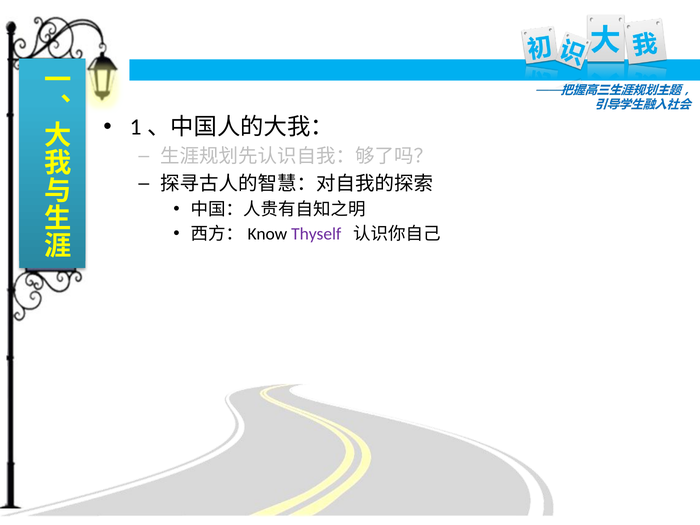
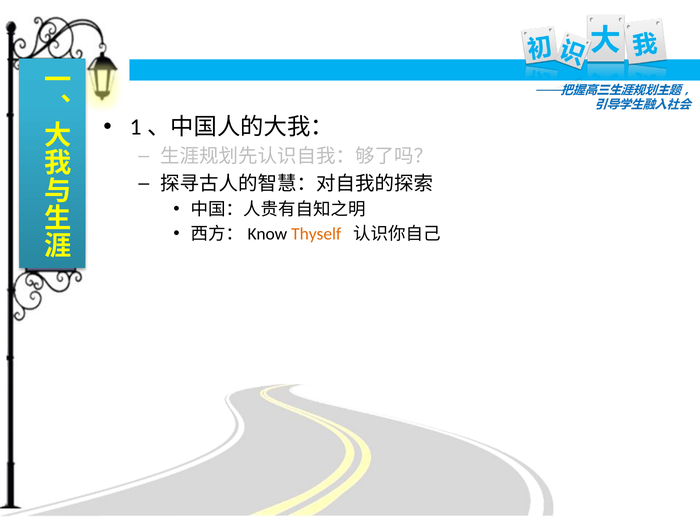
Thyself colour: purple -> orange
